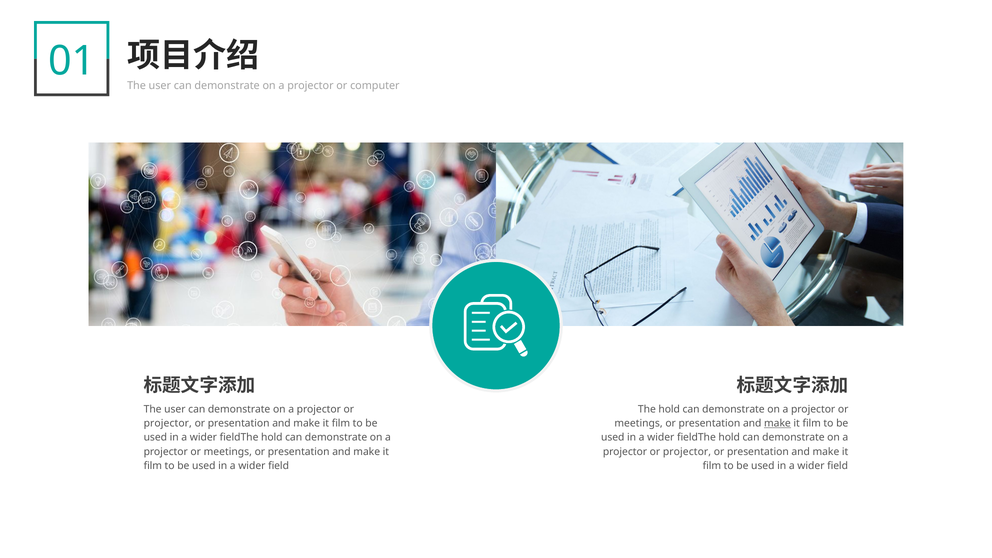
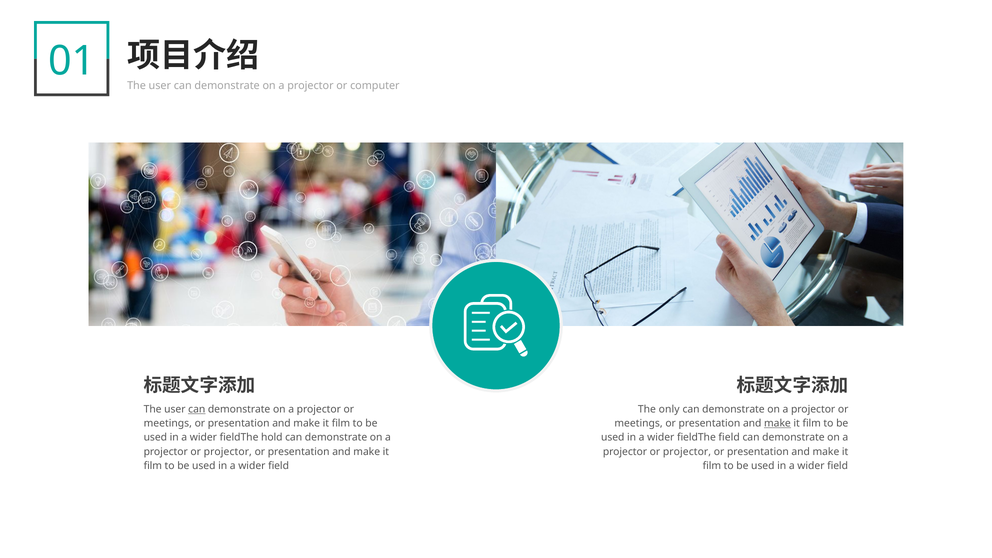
can at (197, 409) underline: none -> present
The hold: hold -> only
projector at (168, 423): projector -> meetings
hold at (729, 438): hold -> field
meetings at (228, 452): meetings -> projector
